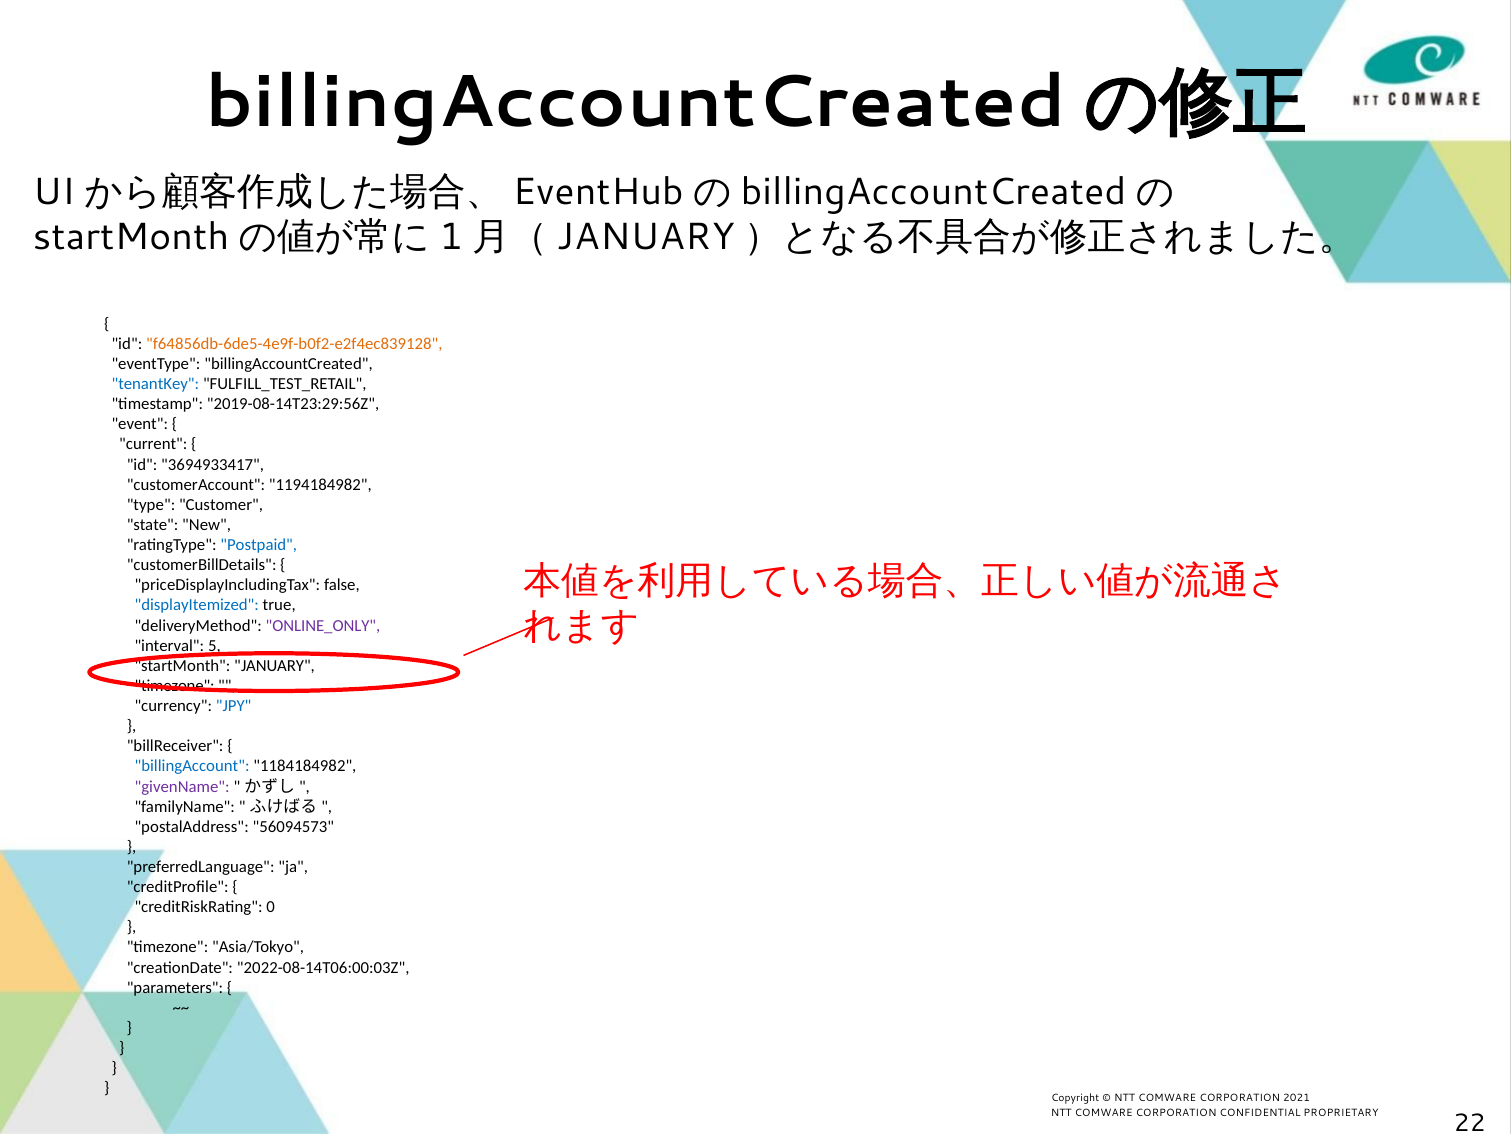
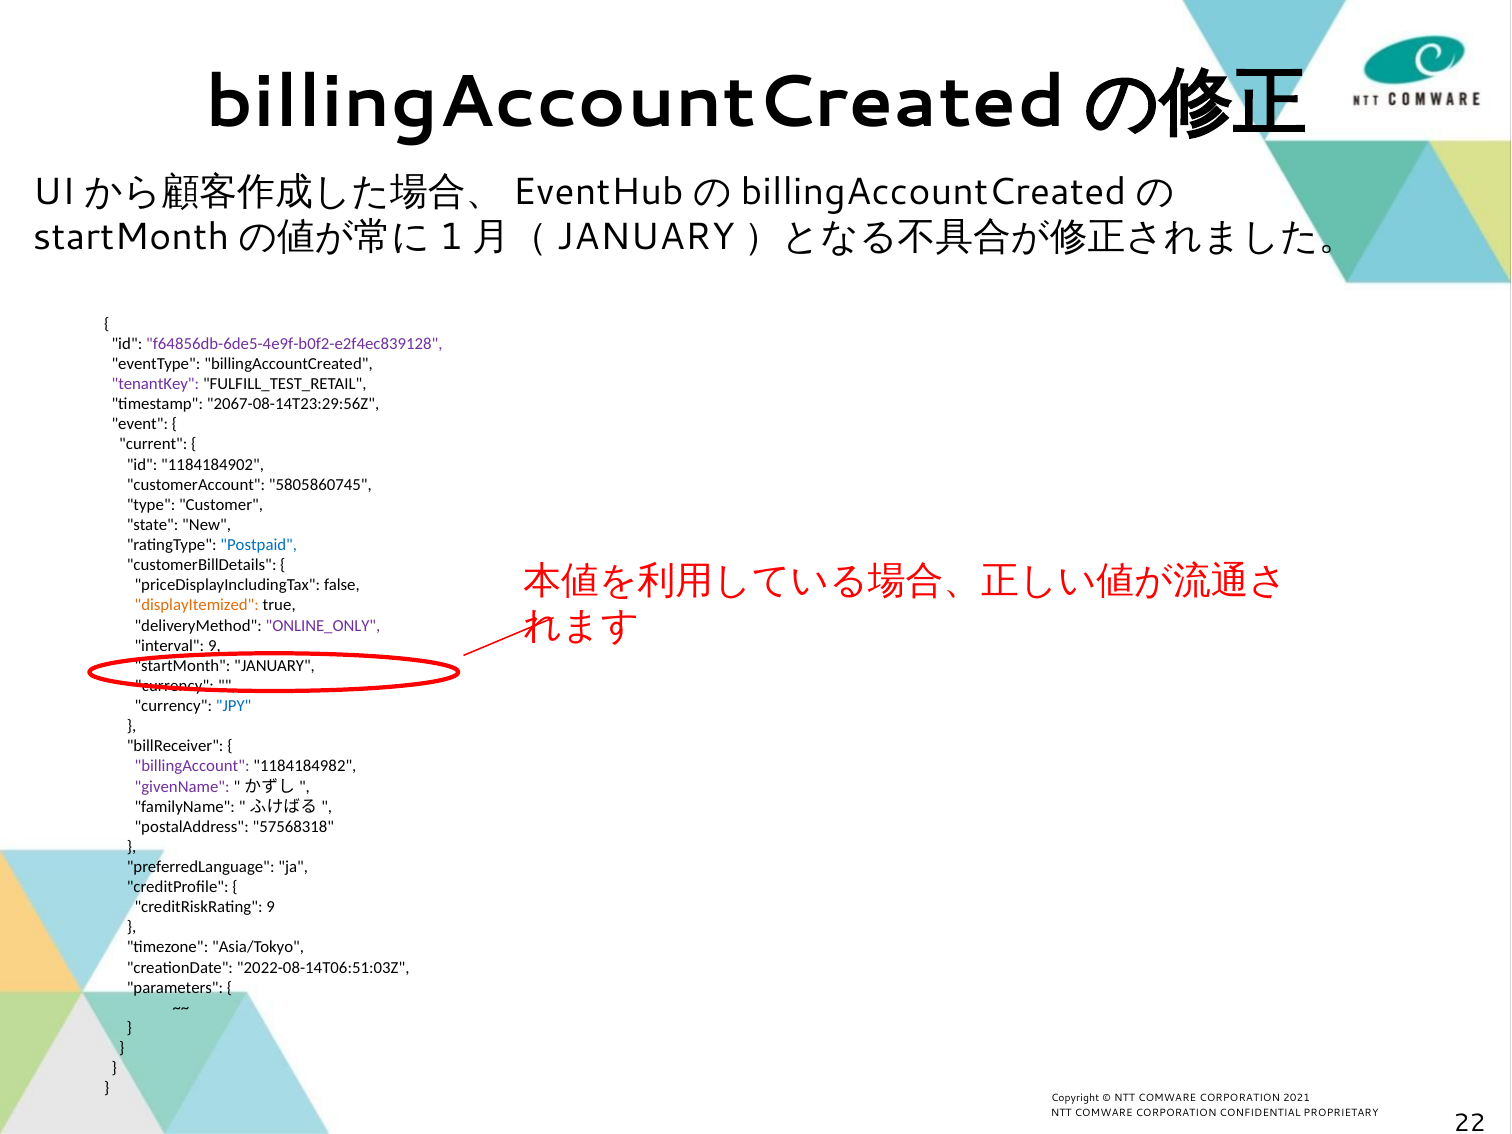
f64856db-6de5-4e9f-b0f2-e2f4ec839128 colour: orange -> purple
tenantKey colour: blue -> purple
2019-08-14T23:29:56Z: 2019-08-14T23:29:56Z -> 2067-08-14T23:29:56Z
3694933417: 3694933417 -> 1184184902
1194184982: 1194184982 -> 5805860745
displayItemized colour: blue -> orange
interval 5: 5 -> 9
timezone at (175, 686): timezone -> currency
billingAccount colour: blue -> purple
56094573: 56094573 -> 57568318
creditRiskRating 0: 0 -> 9
2022-08-14T06:00:03Z: 2022-08-14T06:00:03Z -> 2022-08-14T06:51:03Z
